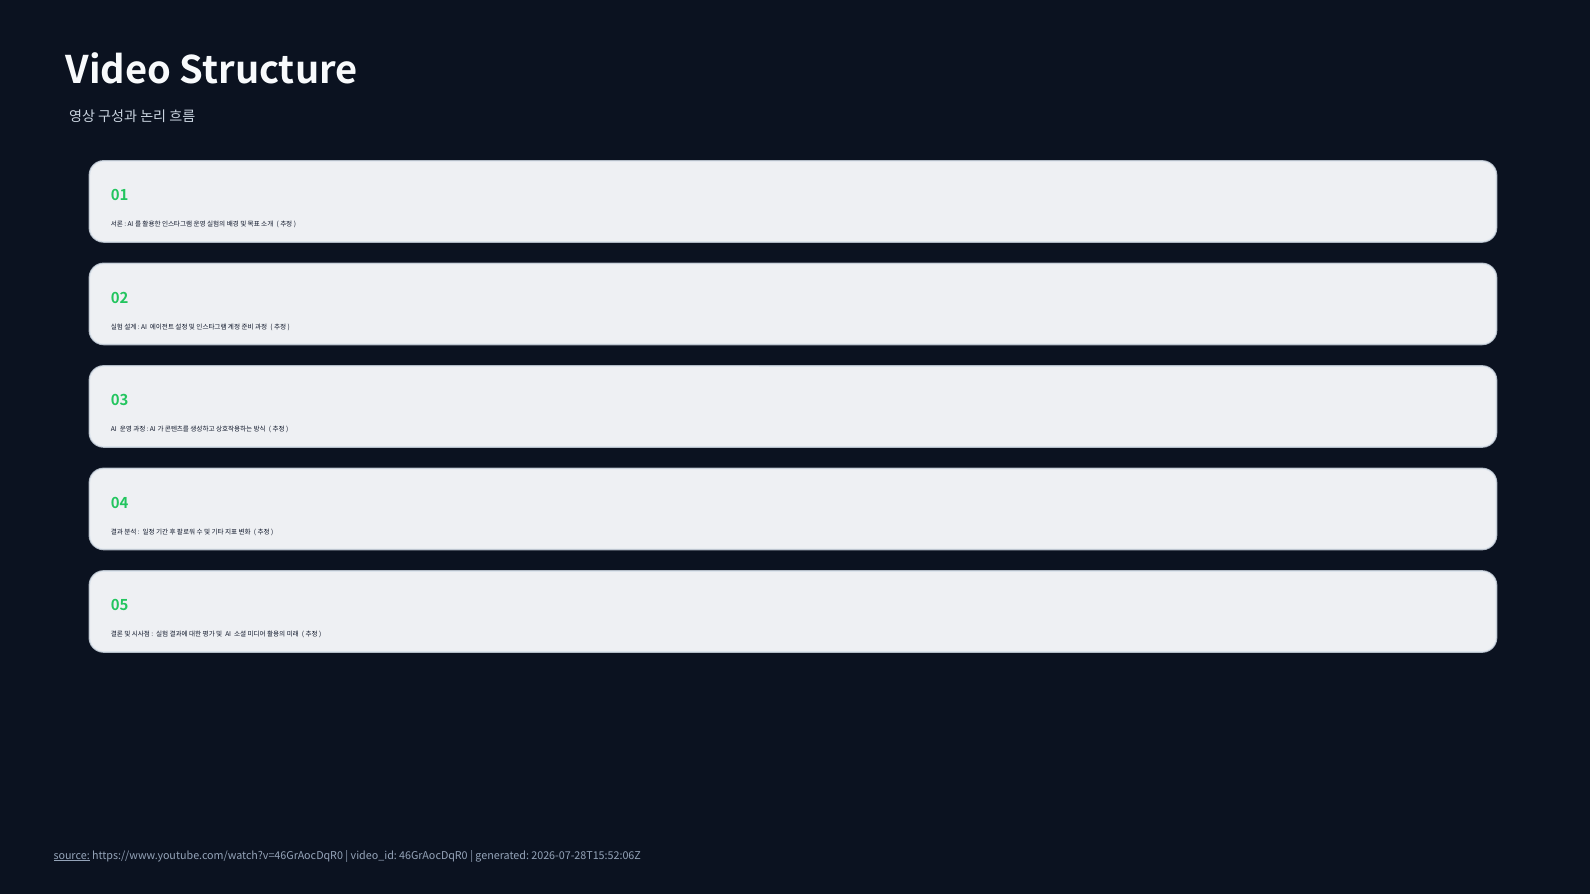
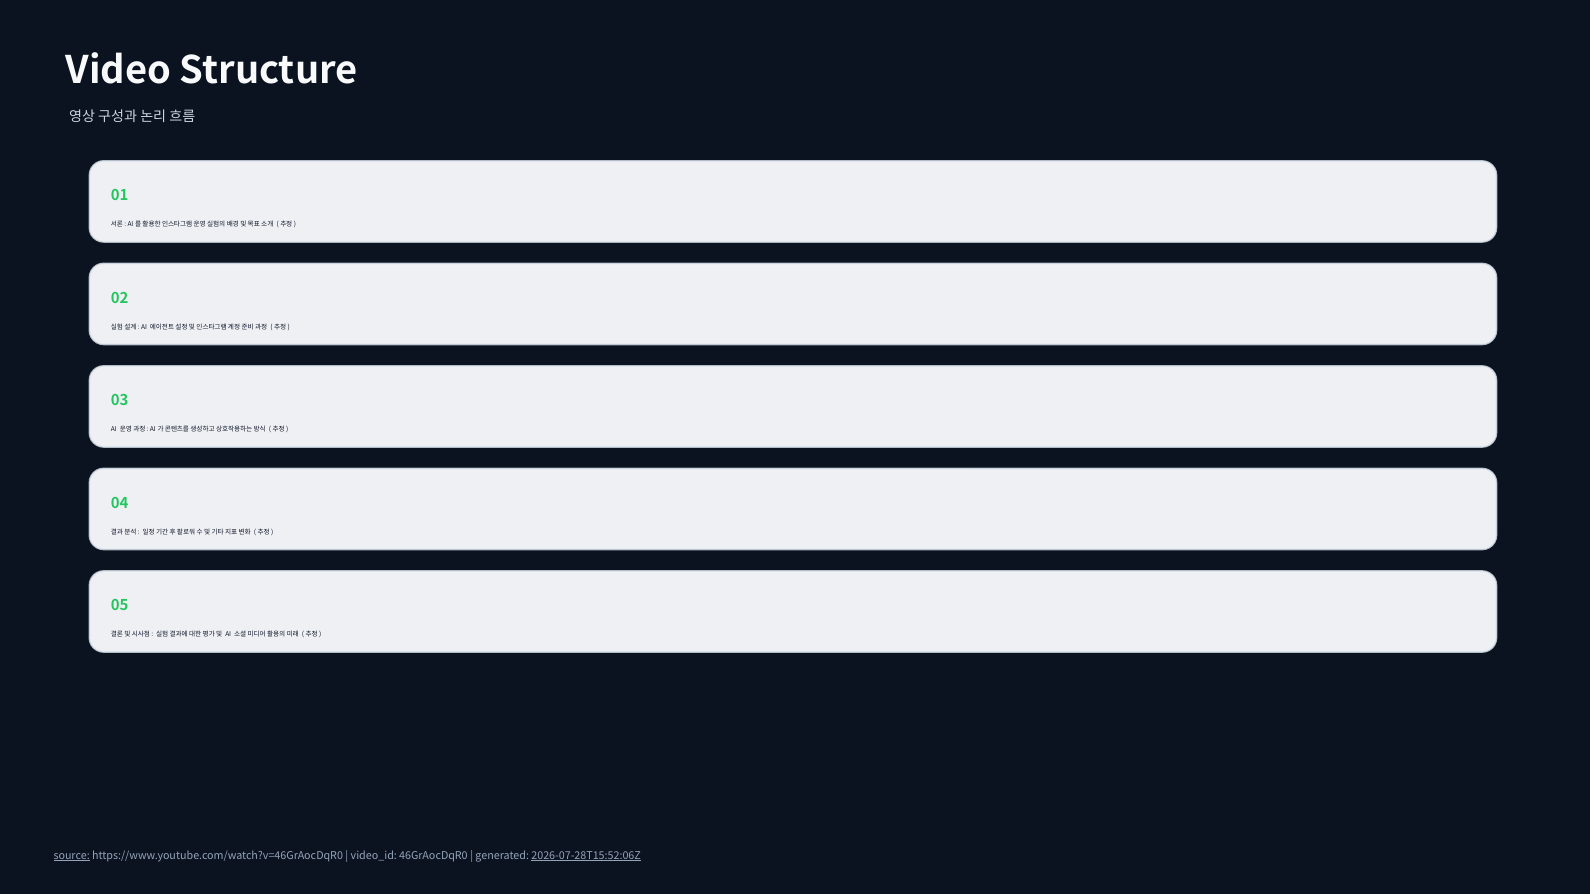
2026-07-28T15:52:06Z underline: none -> present
